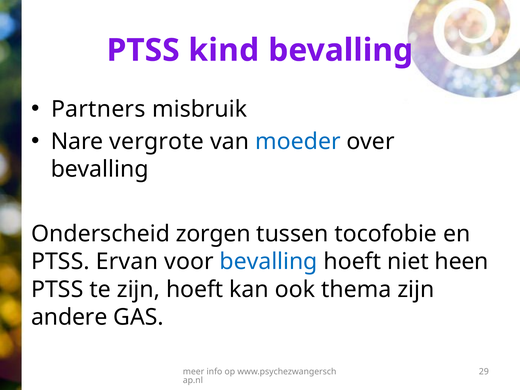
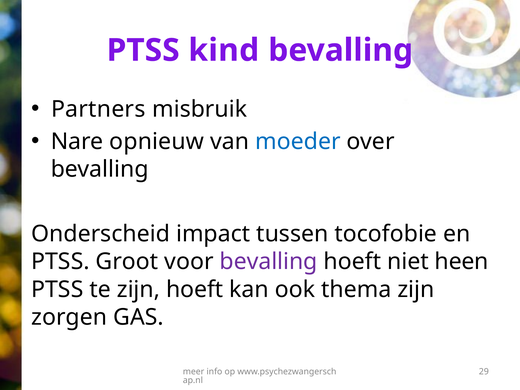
vergrote: vergrote -> opnieuw
zorgen: zorgen -> impact
Ervan: Ervan -> Groot
bevalling at (269, 262) colour: blue -> purple
andere: andere -> zorgen
